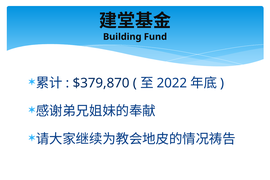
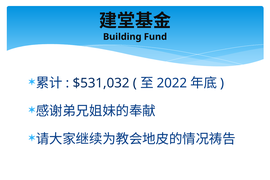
$379,870: $379,870 -> $531,032
